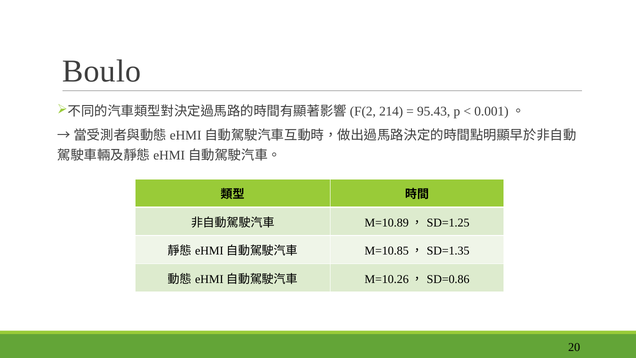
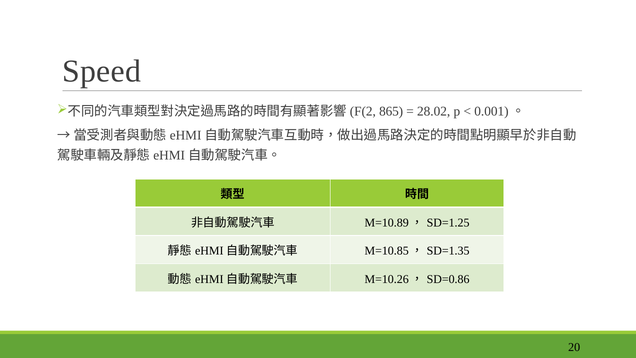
Boulo: Boulo -> Speed
214: 214 -> 865
95.43: 95.43 -> 28.02
